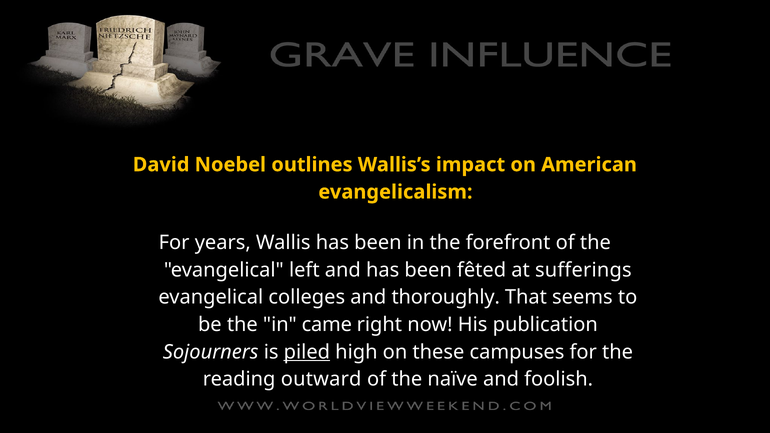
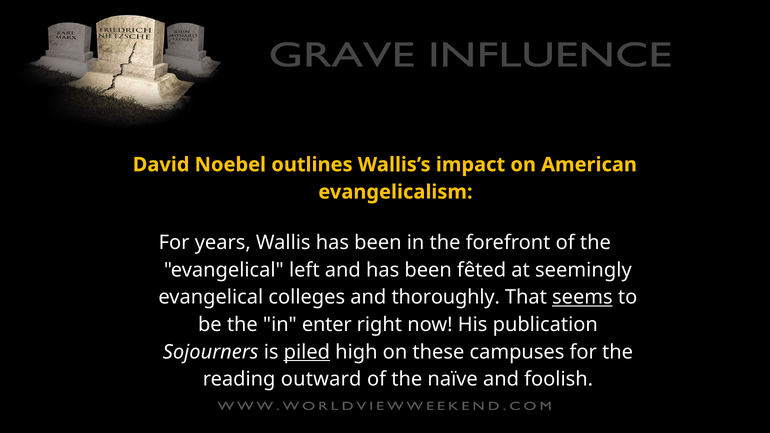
sufferings: sufferings -> seemingly
seems underline: none -> present
came: came -> enter
